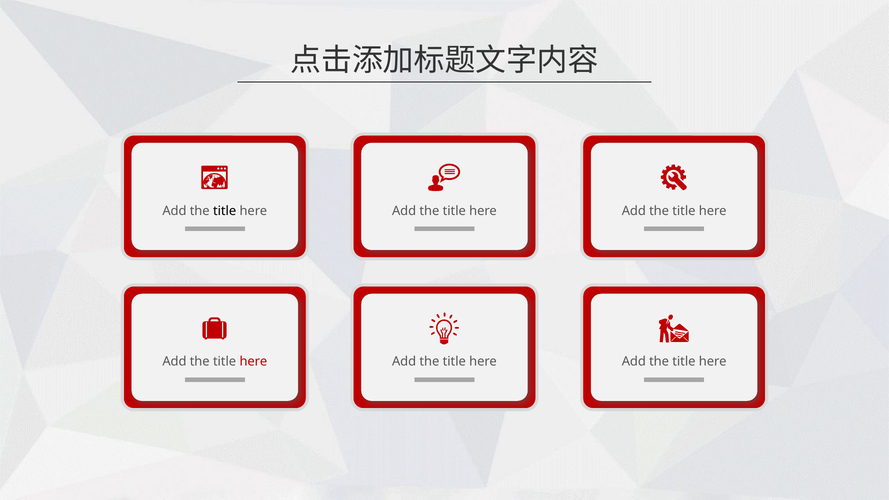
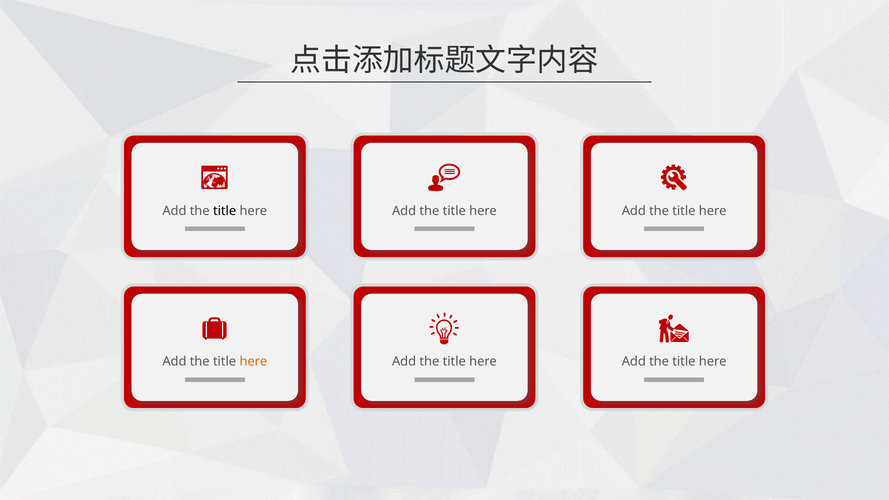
here at (253, 362) colour: red -> orange
